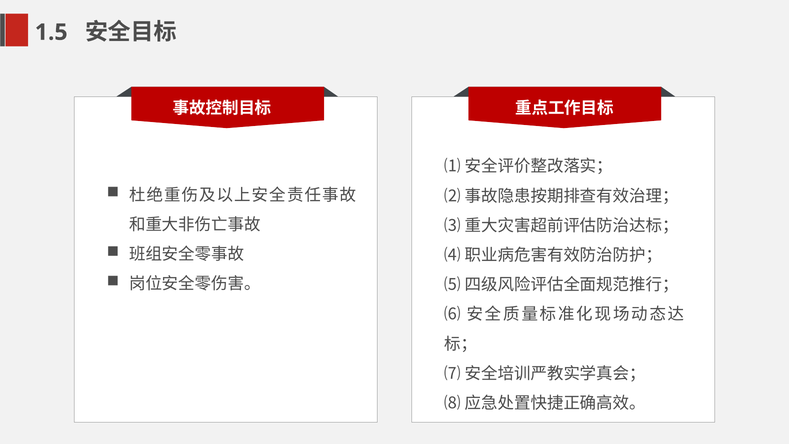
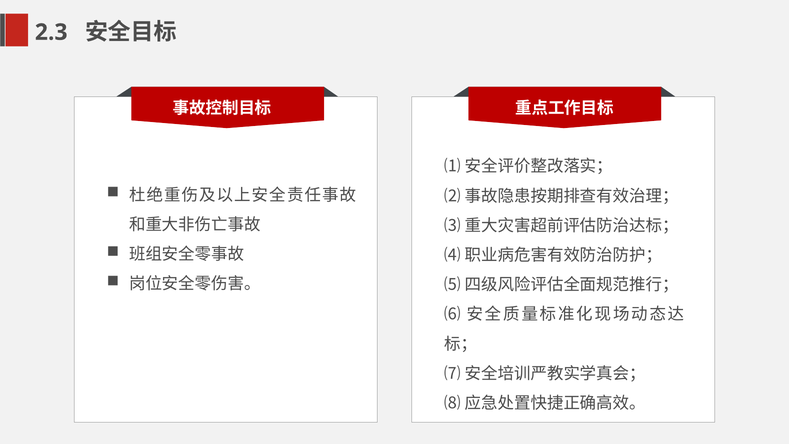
1.5: 1.5 -> 2.3
